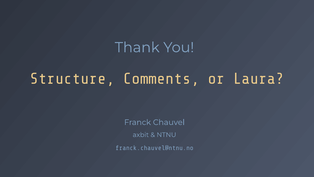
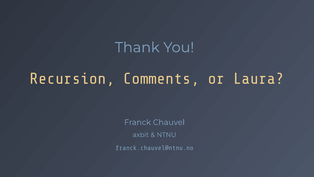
Structure: Structure -> Recursion
